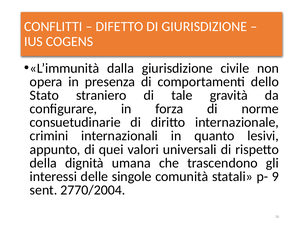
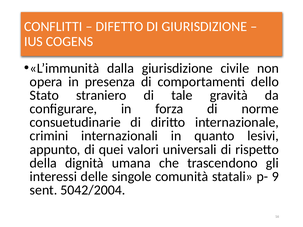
2770/2004: 2770/2004 -> 5042/2004
